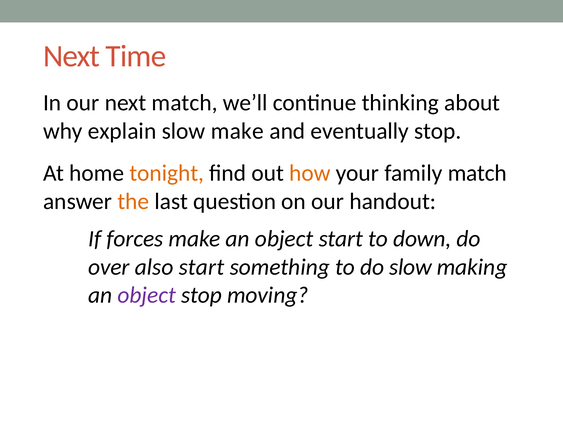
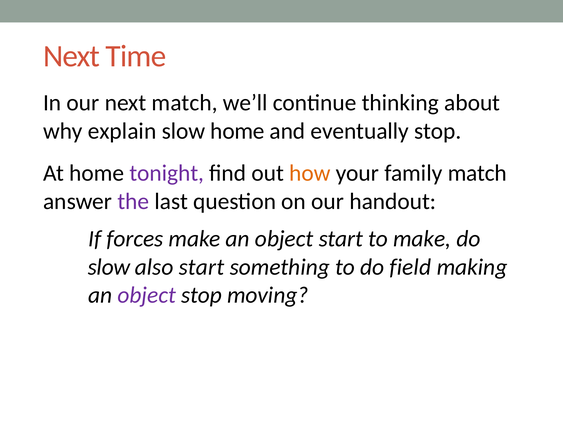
slow make: make -> home
tonight colour: orange -> purple
the colour: orange -> purple
to down: down -> make
over at (109, 267): over -> slow
do slow: slow -> field
